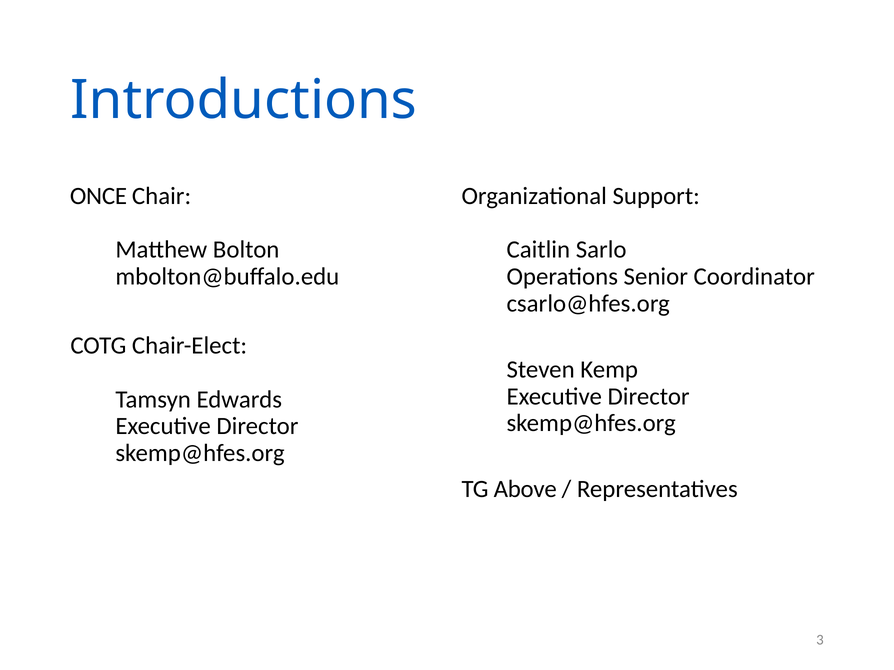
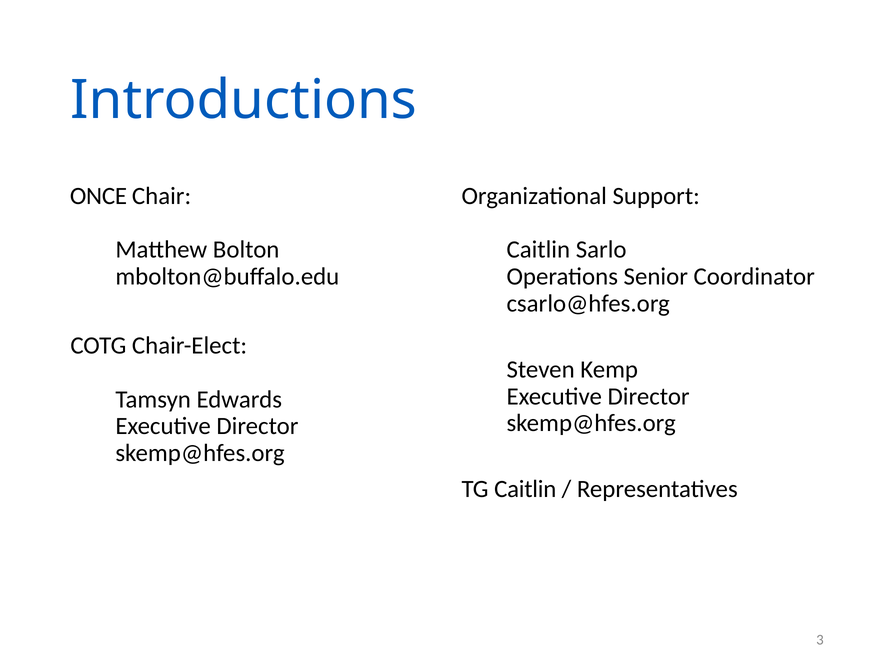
TG Above: Above -> Caitlin
